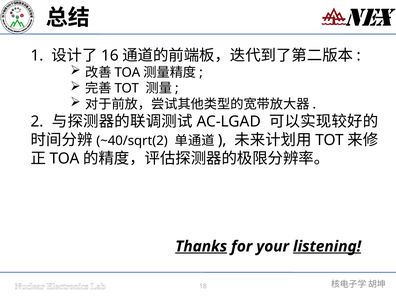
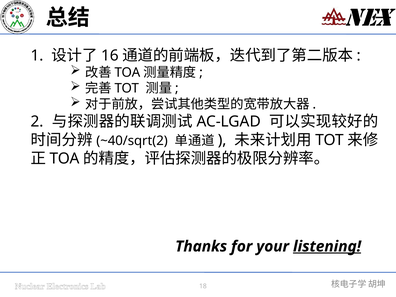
Thanks underline: present -> none
